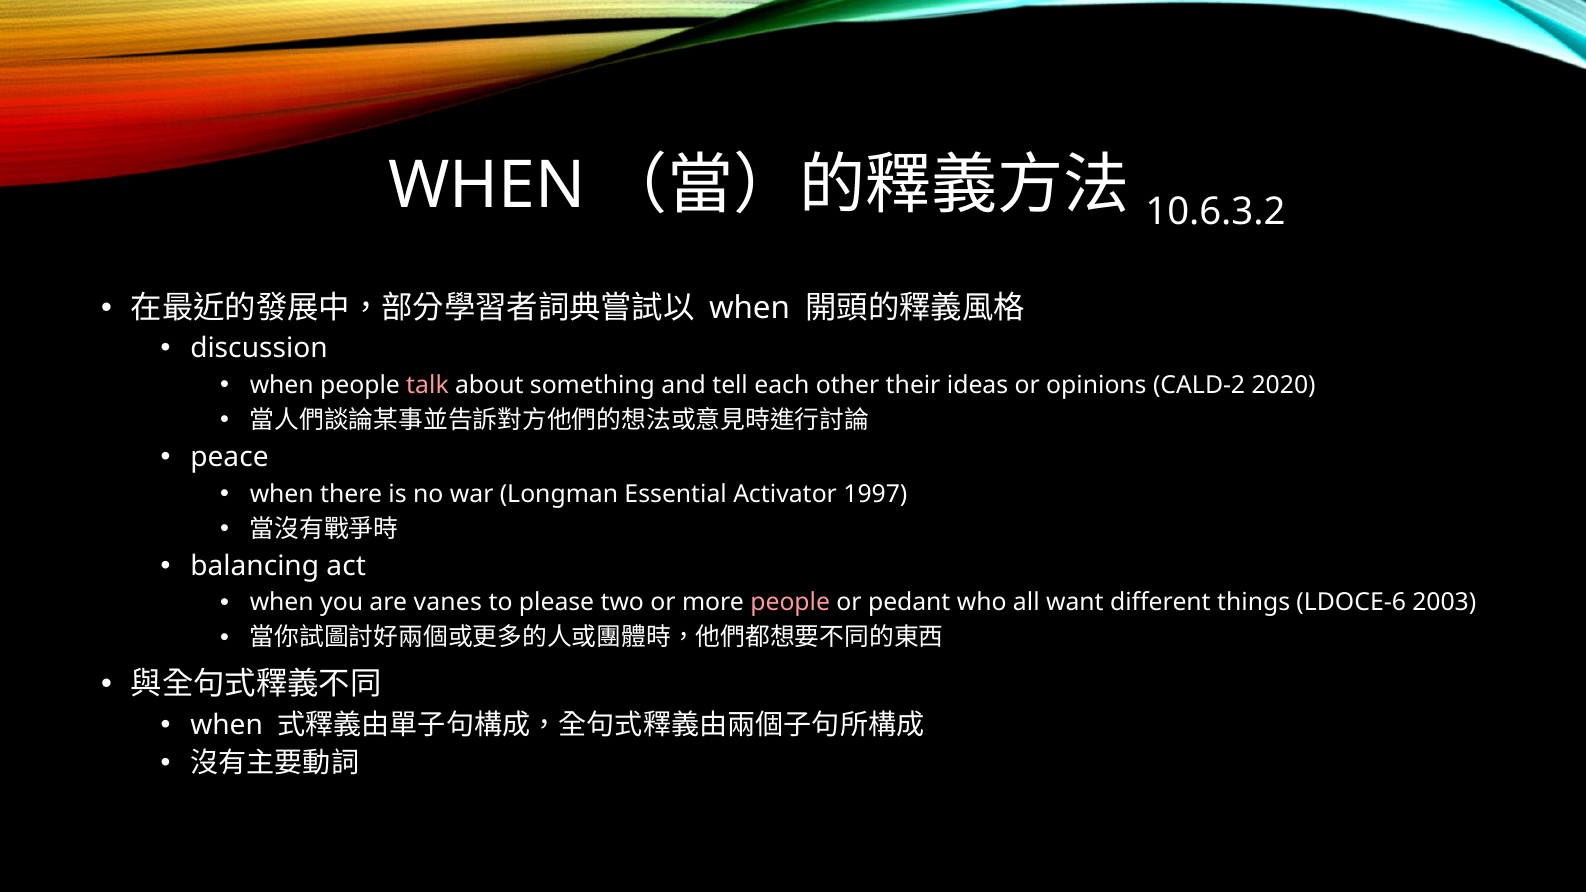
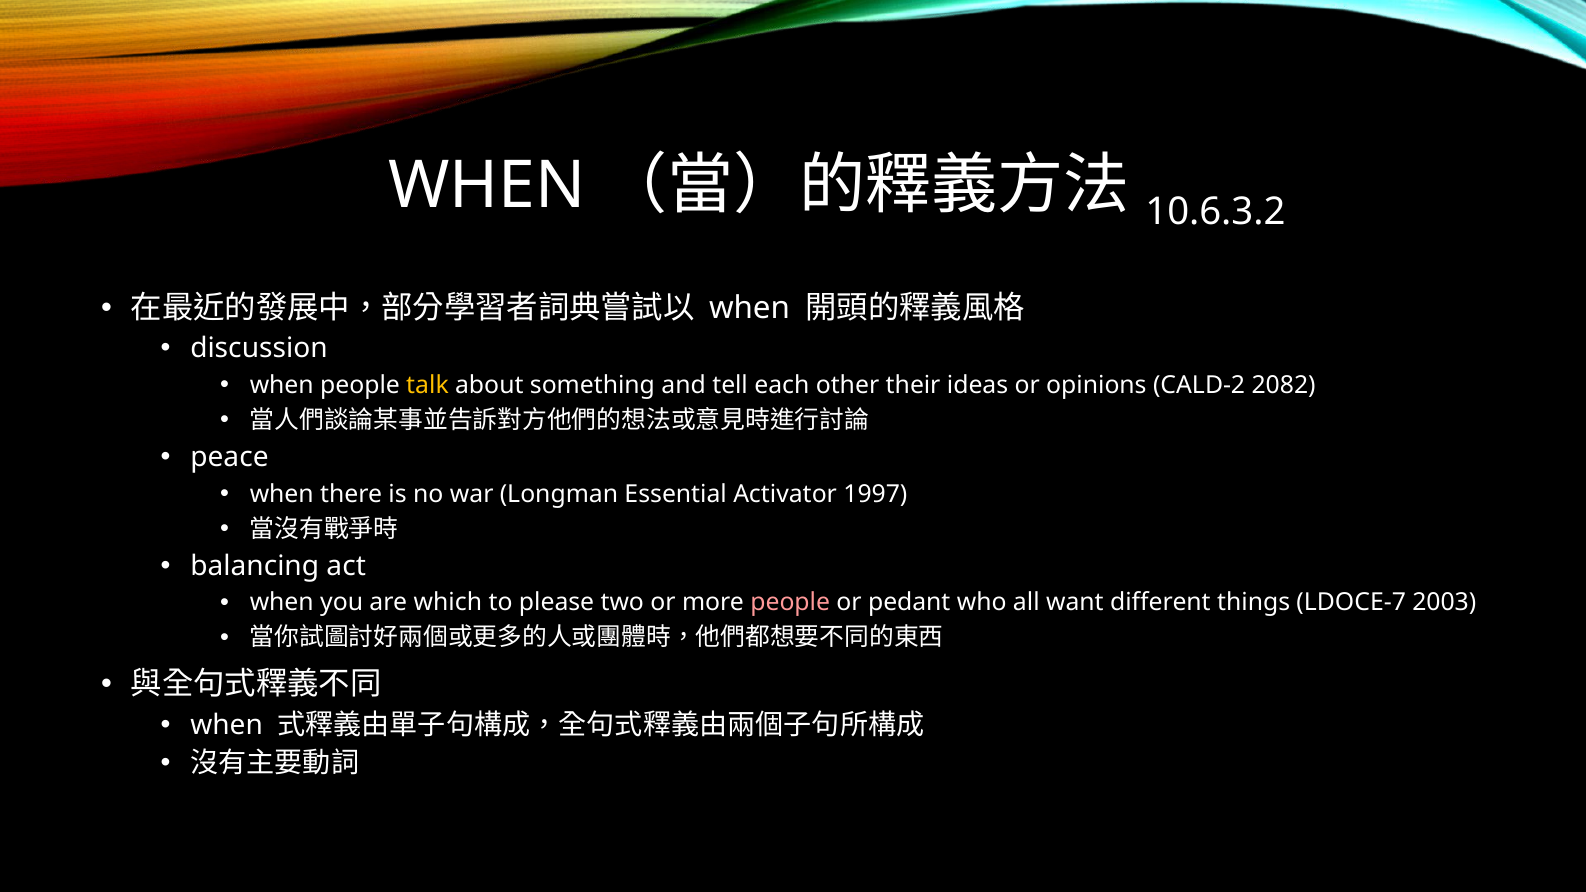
talk colour: pink -> yellow
2020: 2020 -> 2082
vanes: vanes -> which
LDOCE-6: LDOCE-6 -> LDOCE-7
